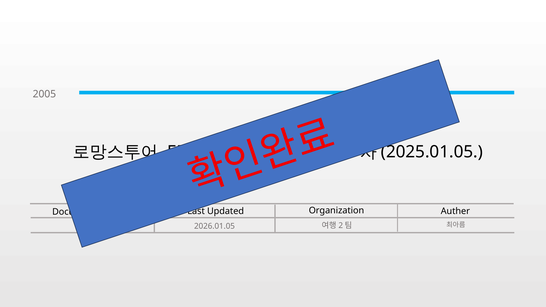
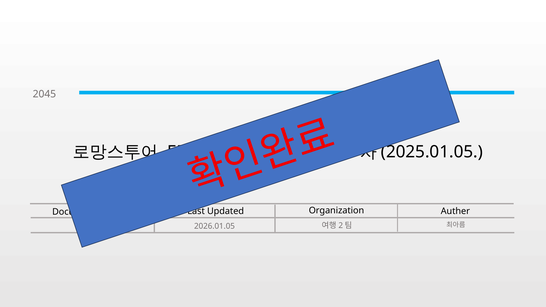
2005: 2005 -> 2045
